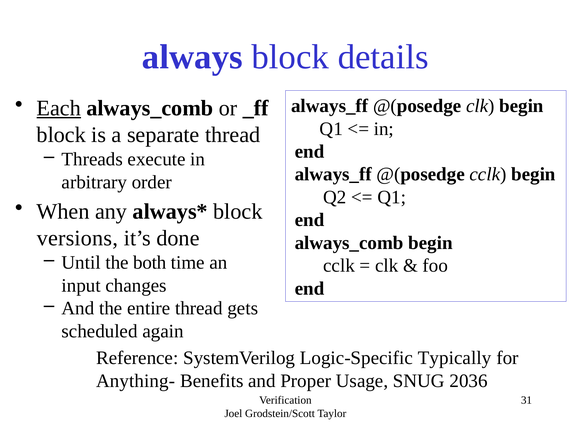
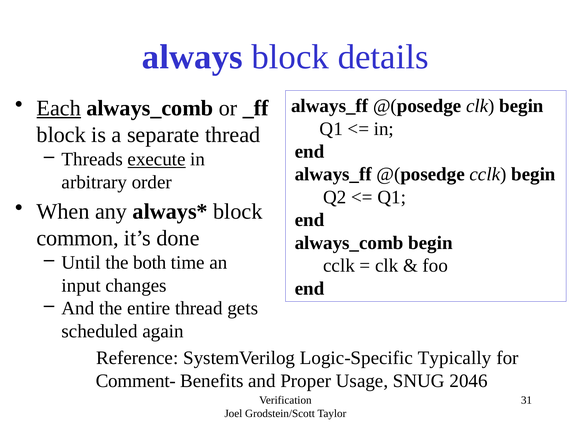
execute underline: none -> present
versions: versions -> common
Anything‐: Anything‐ -> Comment‐
2036: 2036 -> 2046
